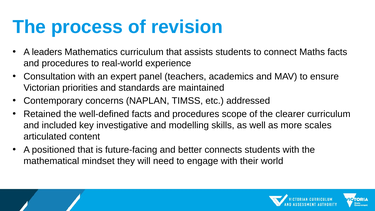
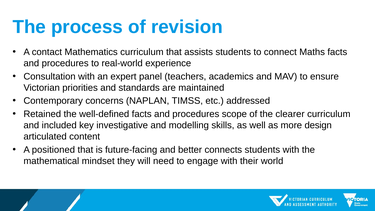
leaders: leaders -> contact
scales: scales -> design
